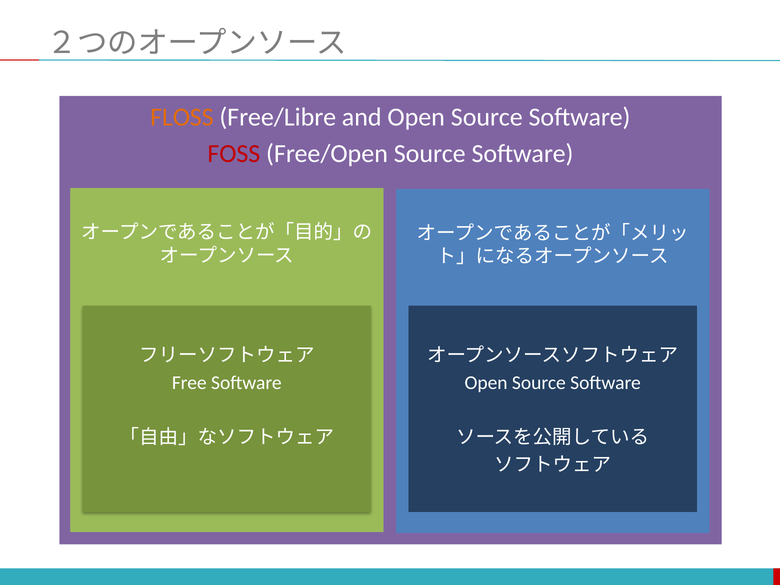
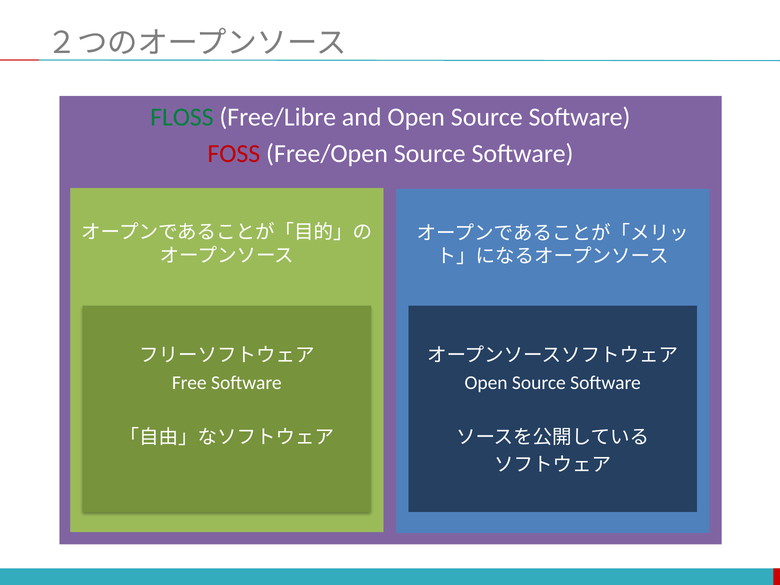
FLOSS colour: orange -> green
